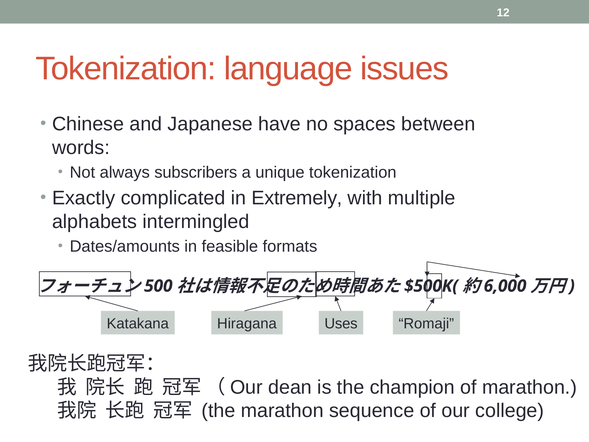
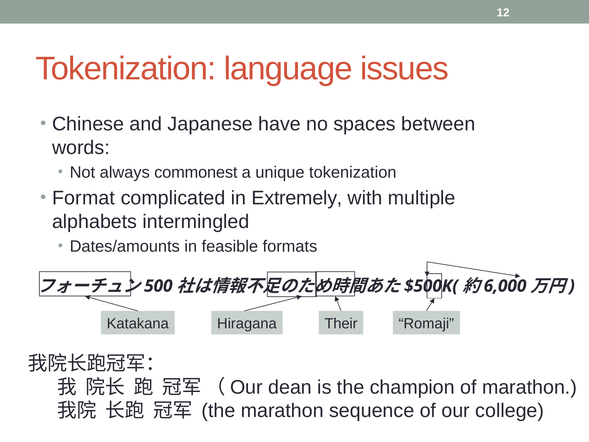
subscribers: subscribers -> commonest
Exactly: Exactly -> Format
Uses: Uses -> Their
